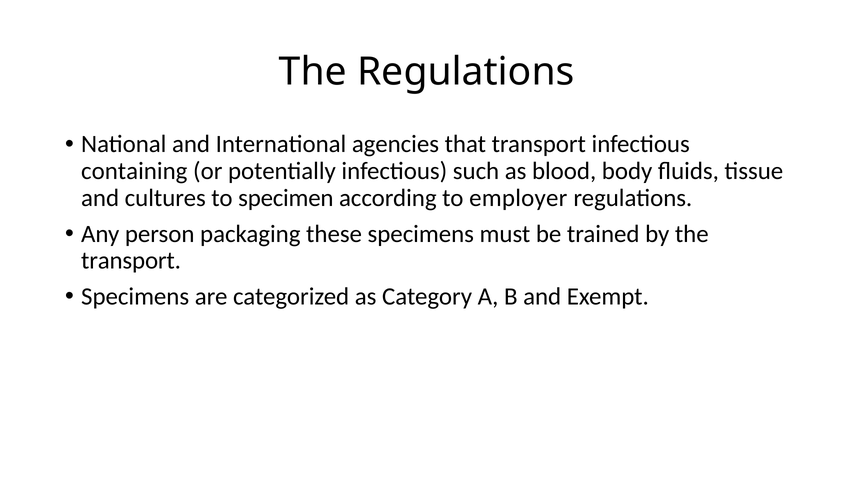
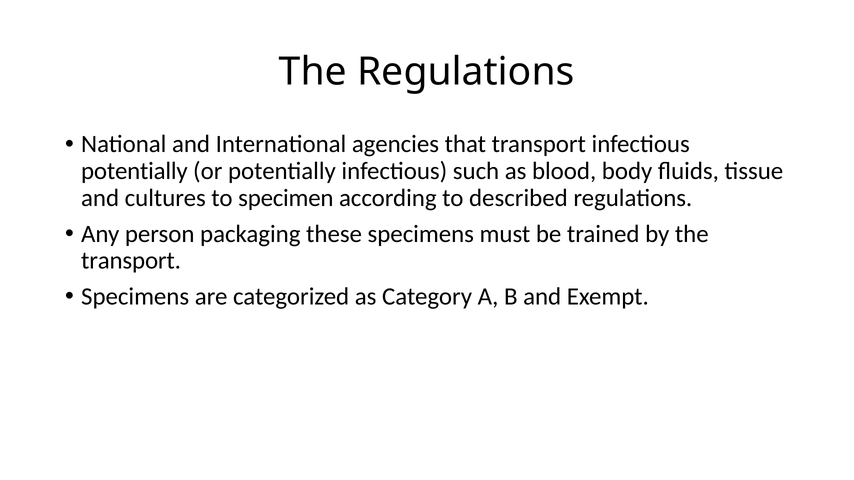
containing at (134, 171): containing -> potentially
employer: employer -> described
